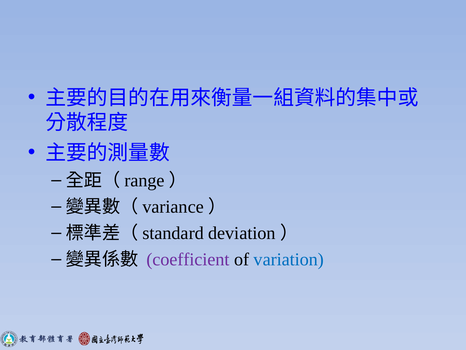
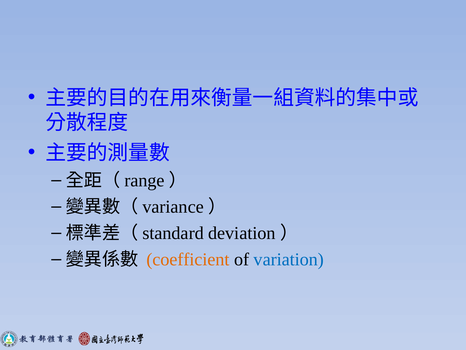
coefficient colour: purple -> orange
